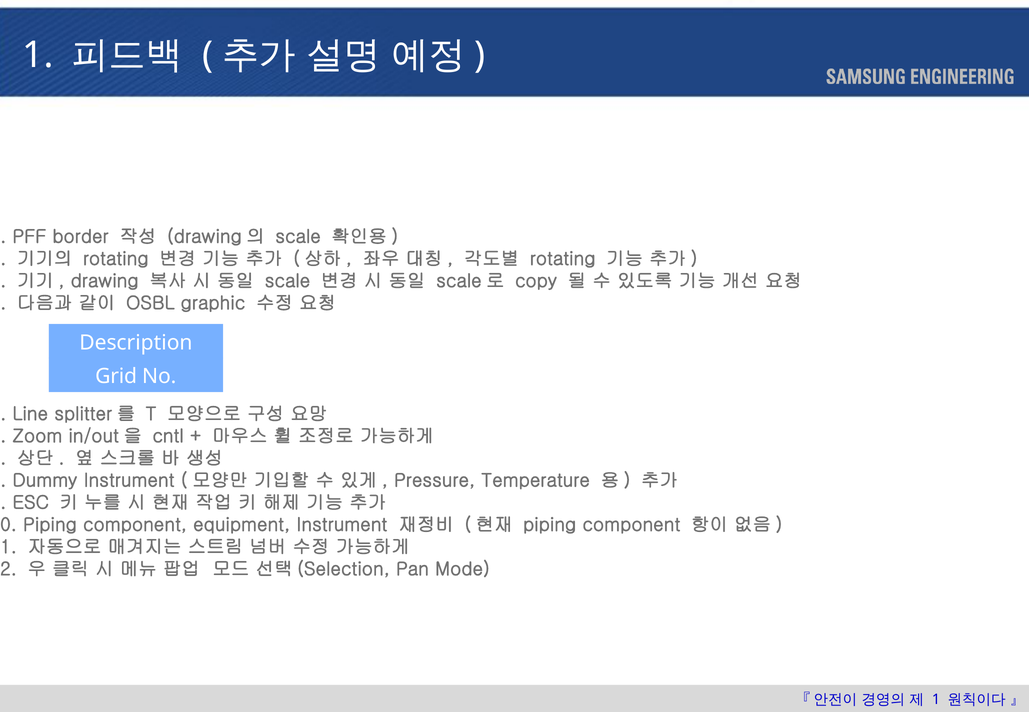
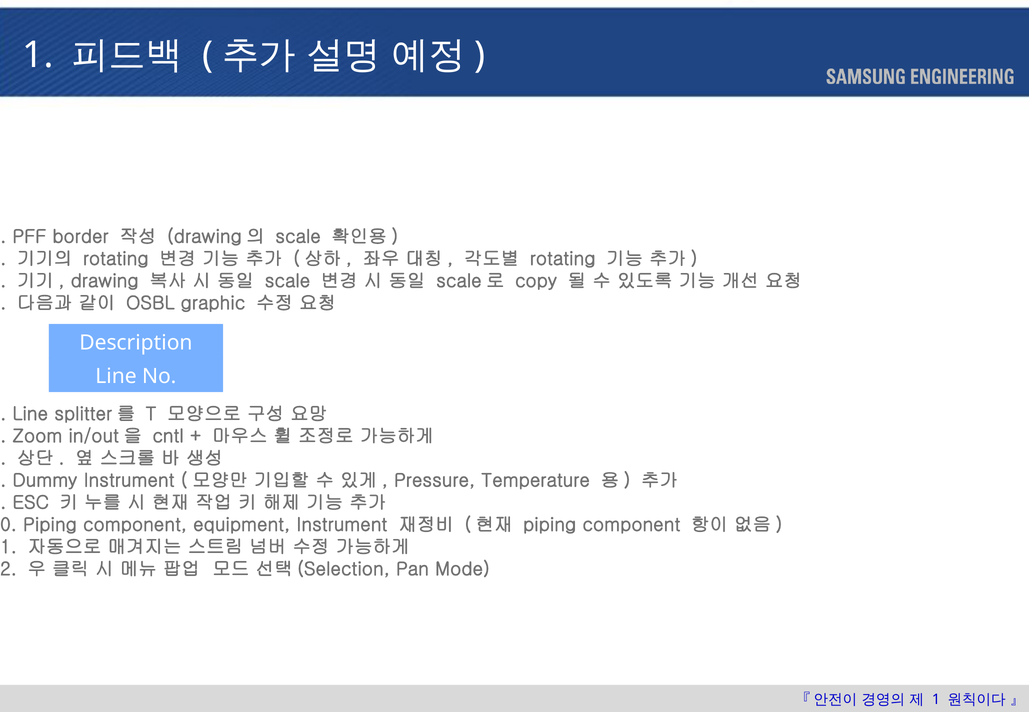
Grid at (116, 377): Grid -> Line
